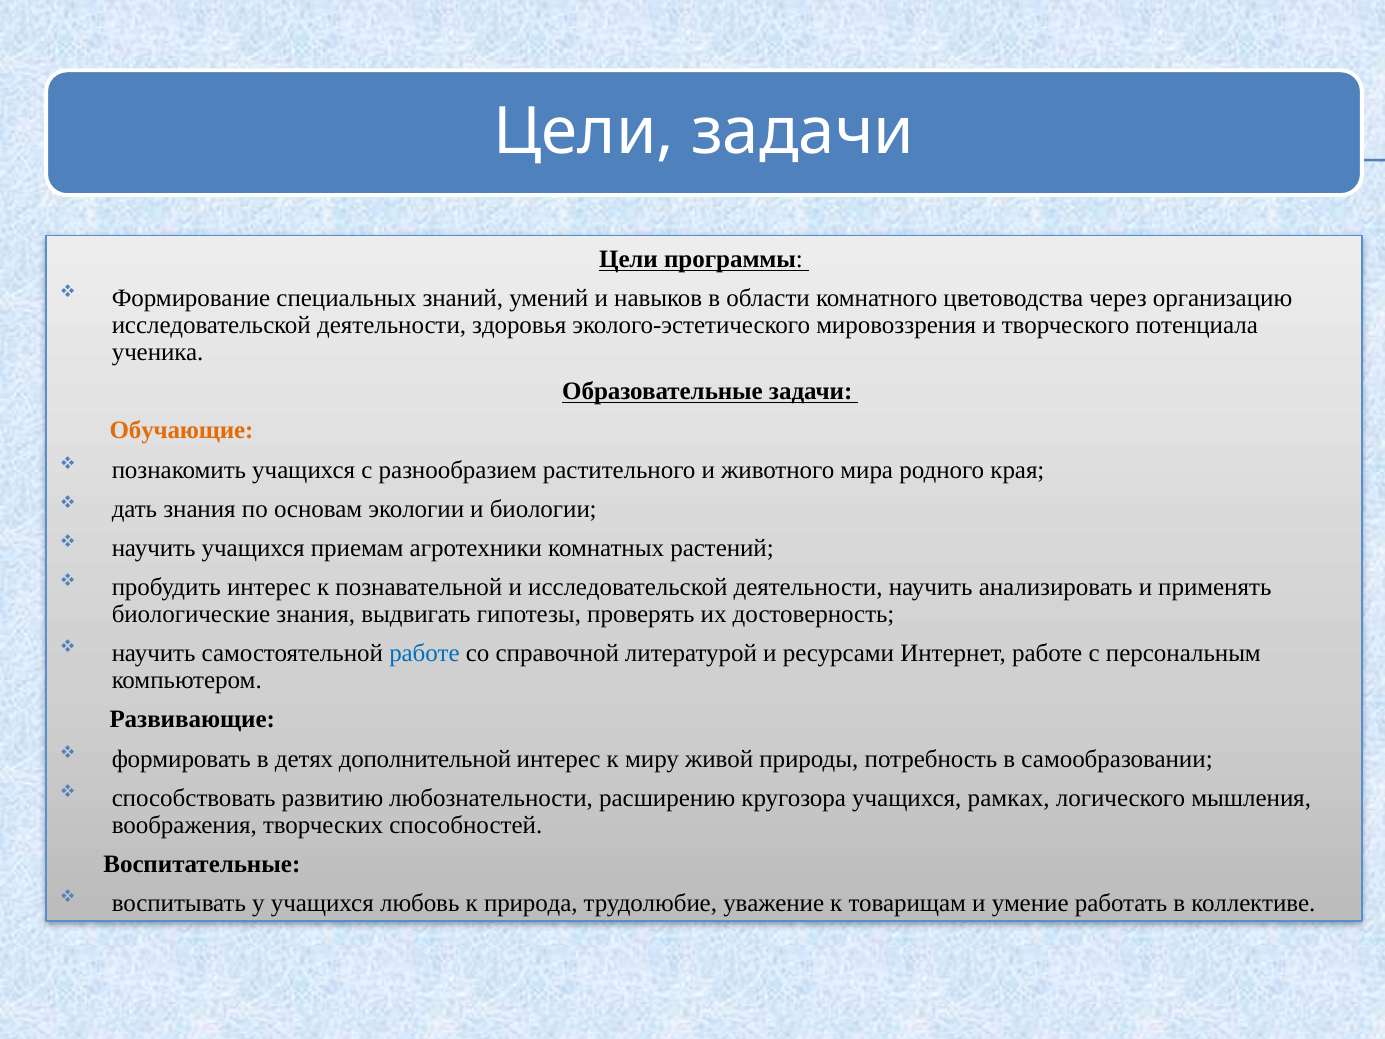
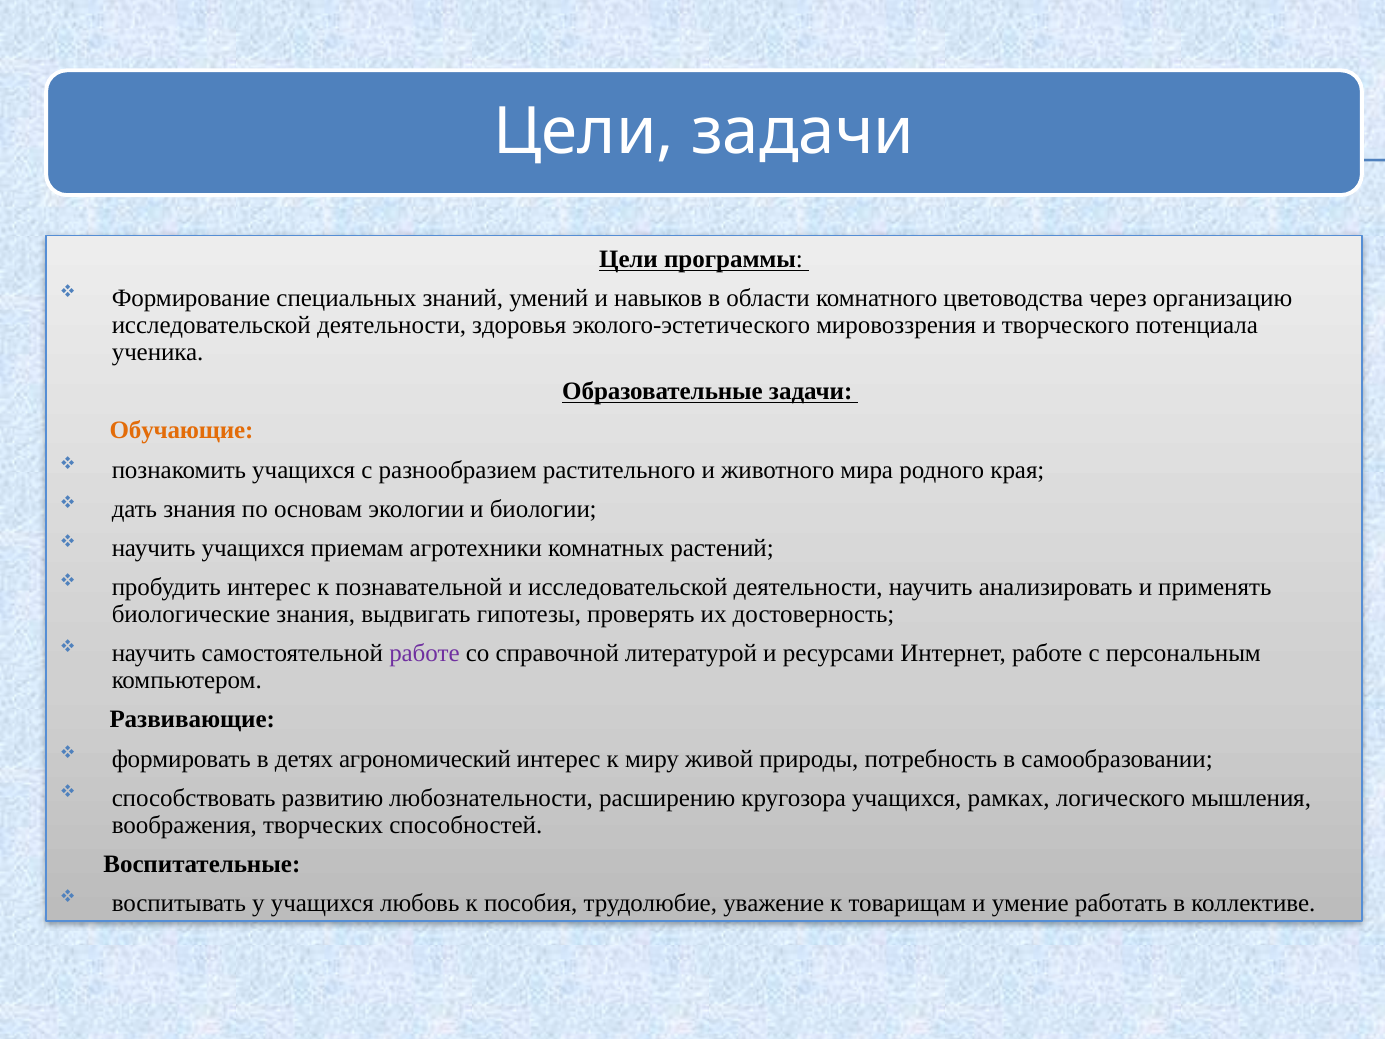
работе at (424, 653) colour: blue -> purple
дополнительной: дополнительной -> агрономический
природа: природа -> пособия
